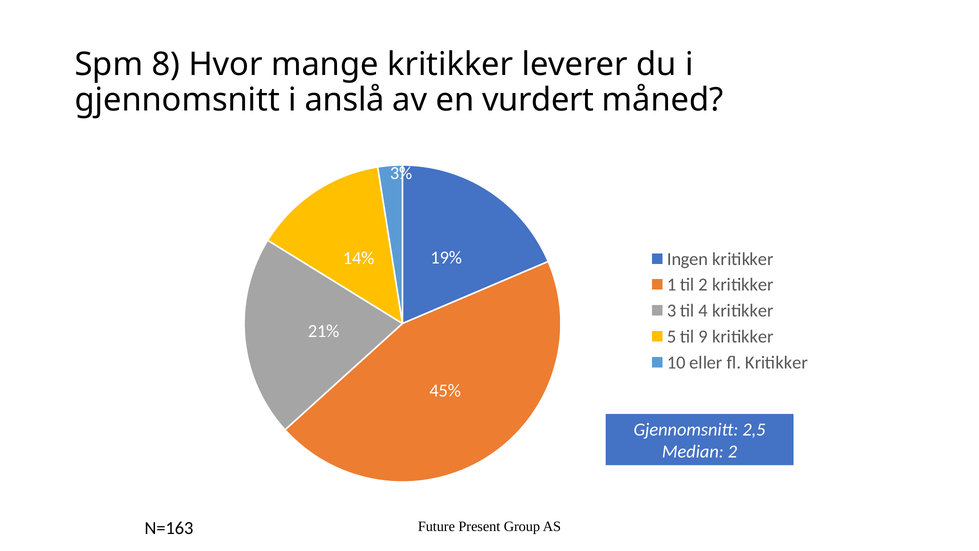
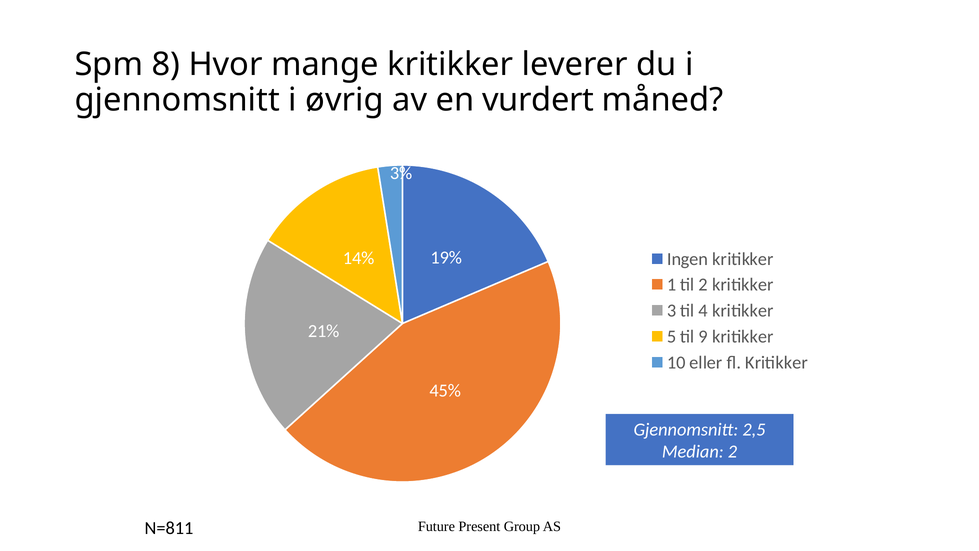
anslå: anslå -> øvrig
N=163: N=163 -> N=811
